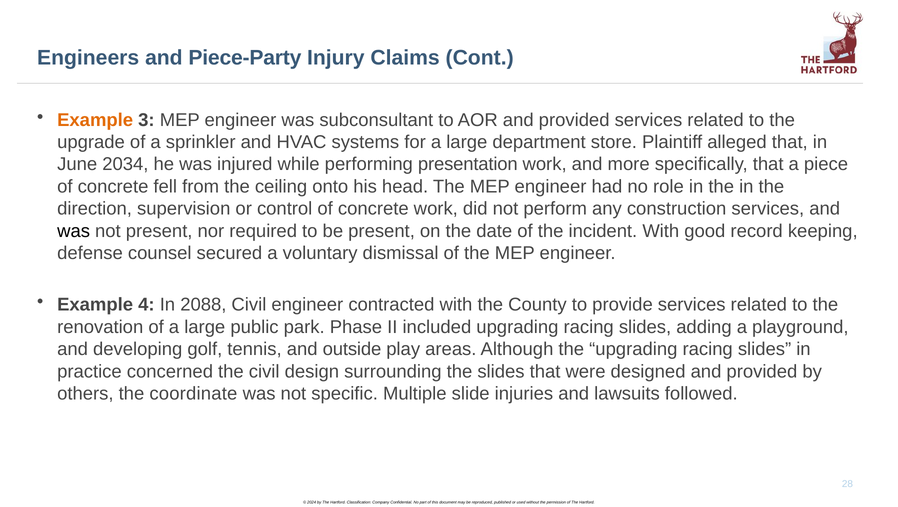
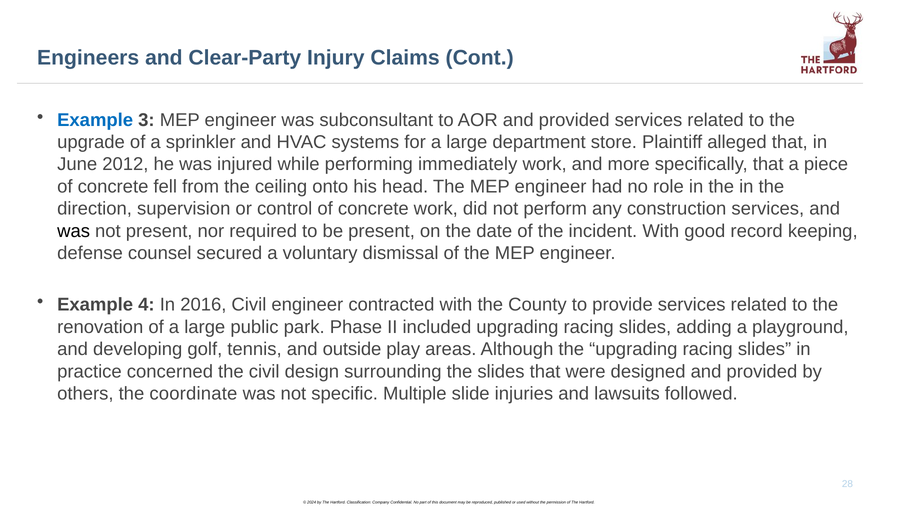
Piece-Party: Piece-Party -> Clear-Party
Example at (95, 120) colour: orange -> blue
2034: 2034 -> 2012
presentation: presentation -> immediately
2088: 2088 -> 2016
